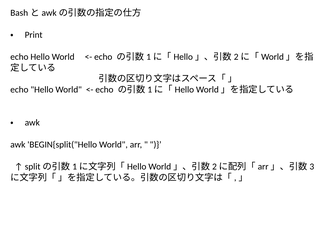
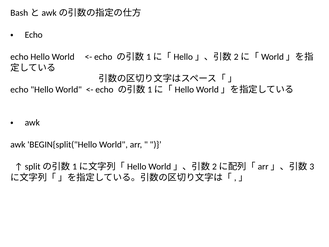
Print at (34, 35): Print -> Echo
